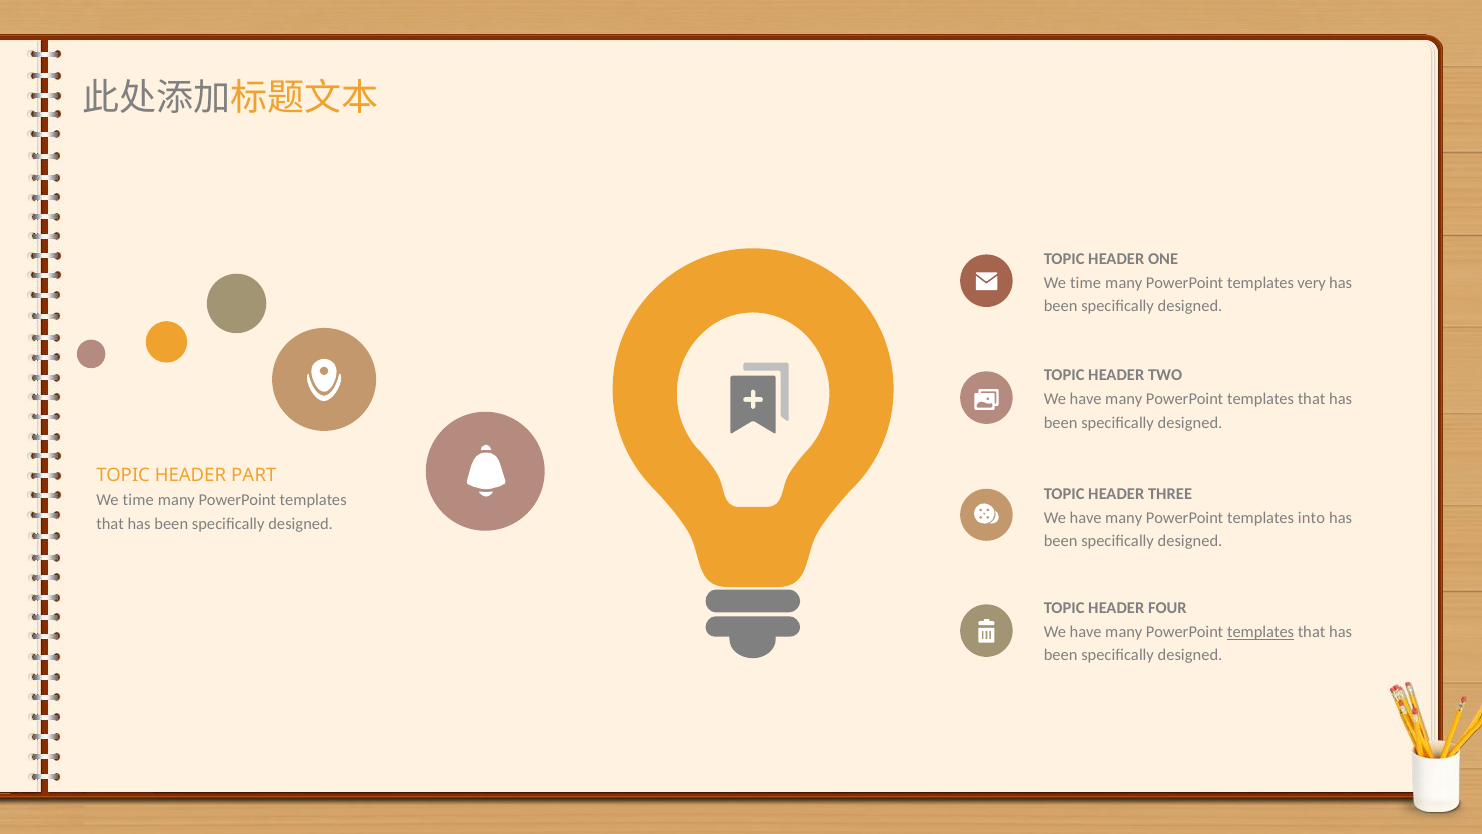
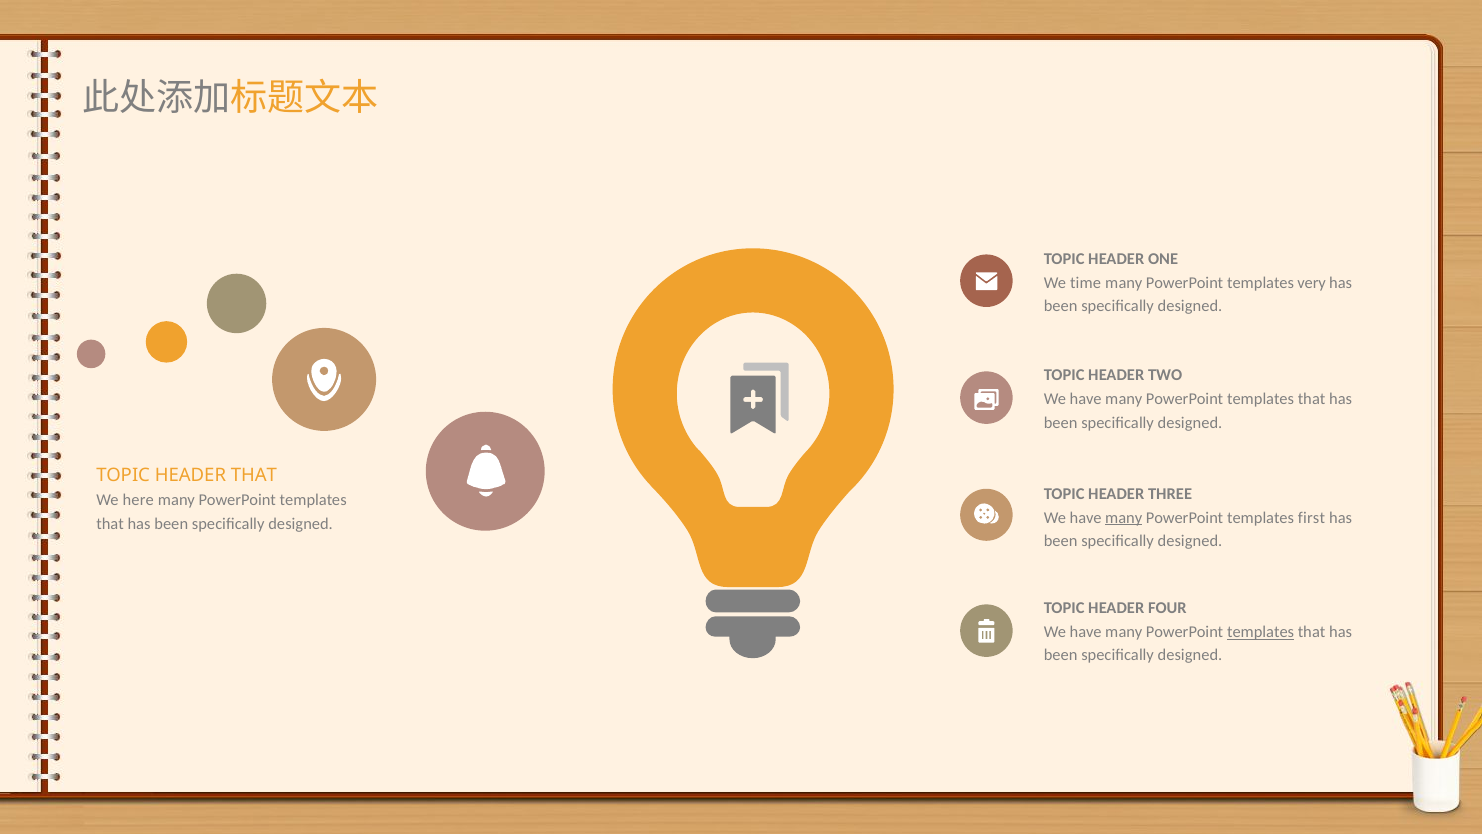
HEADER PART: PART -> THAT
time at (138, 500): time -> here
many at (1124, 517) underline: none -> present
into: into -> first
